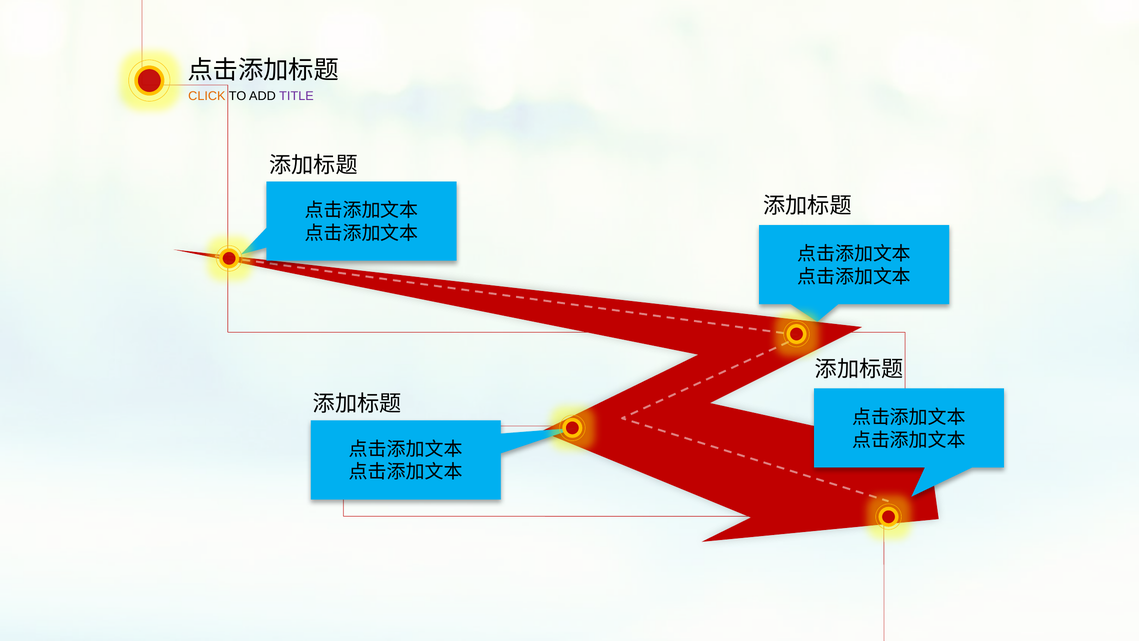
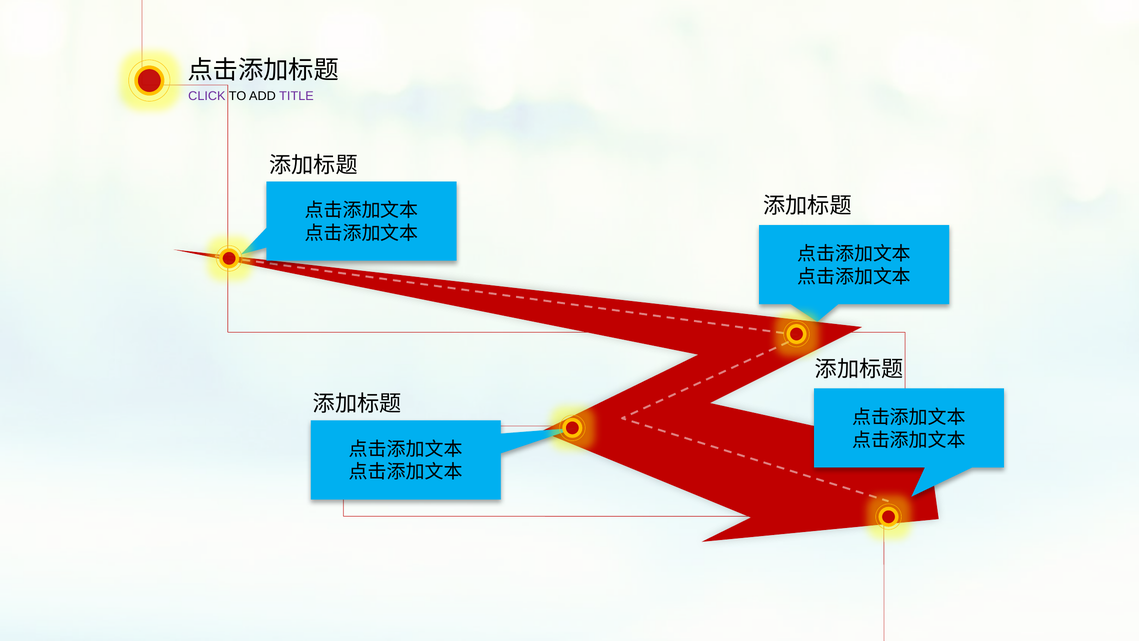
CLICK colour: orange -> purple
